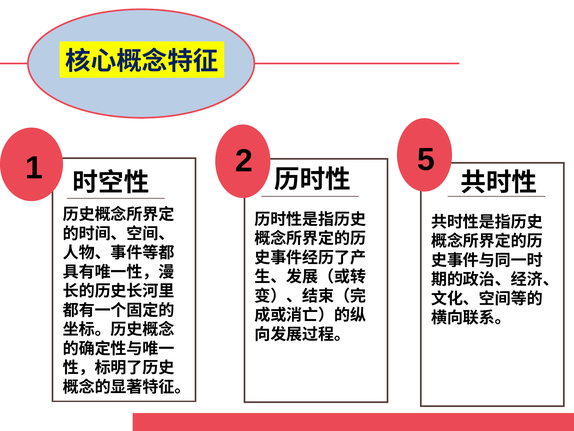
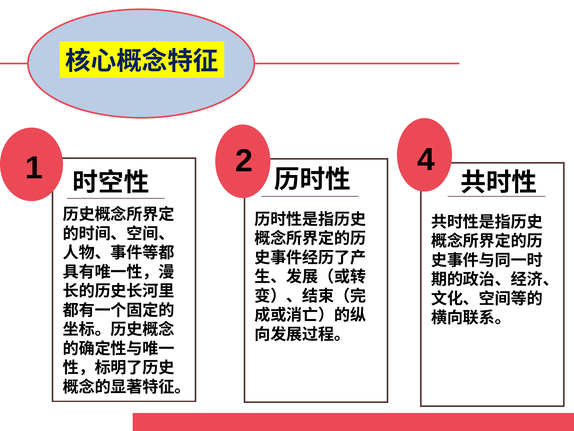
5: 5 -> 4
